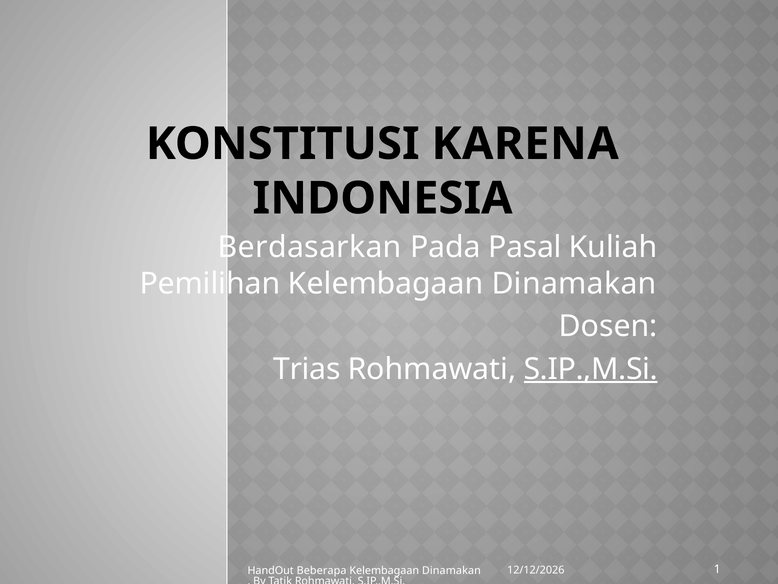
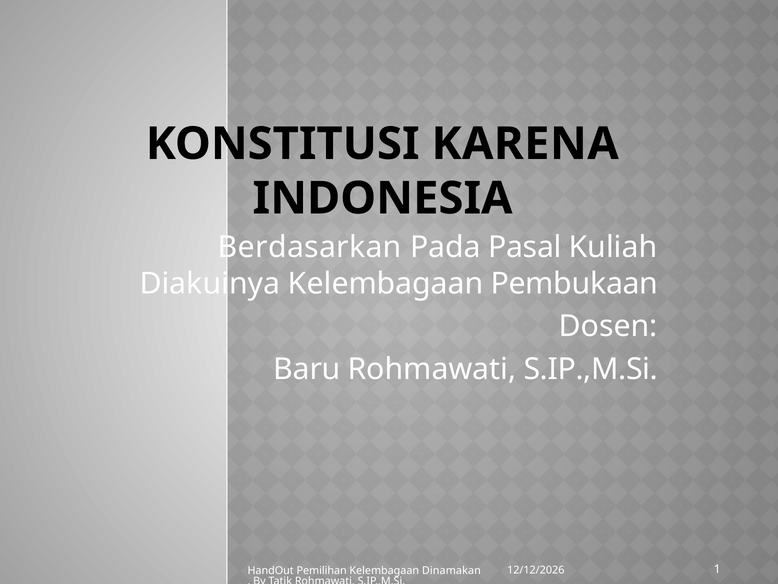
Pemilihan: Pemilihan -> Diakuinya
Dinamakan at (574, 283): Dinamakan -> Pembukaan
Trias: Trias -> Baru
S.IP.,M.Si at (591, 369) underline: present -> none
Beberapa: Beberapa -> Pemilihan
